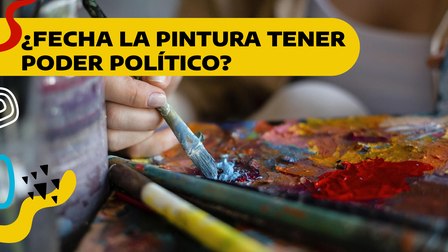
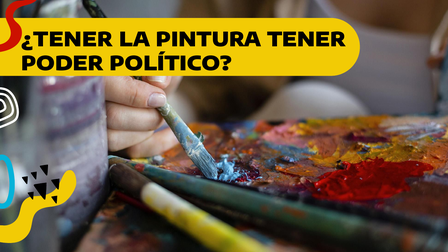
¿FECHA: ¿FECHA -> ¿TENER
